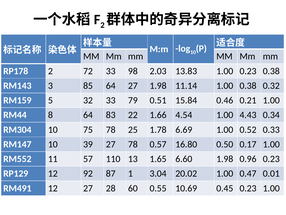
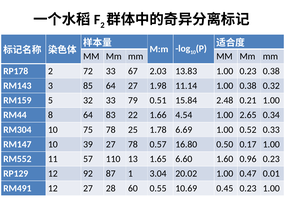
98: 98 -> 67
0.46: 0.46 -> 2.48
4.43: 4.43 -> 2.65
6.60 1.98: 1.98 -> 1.60
